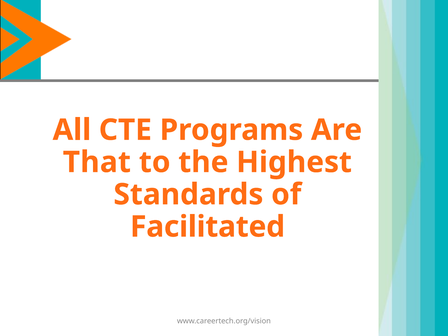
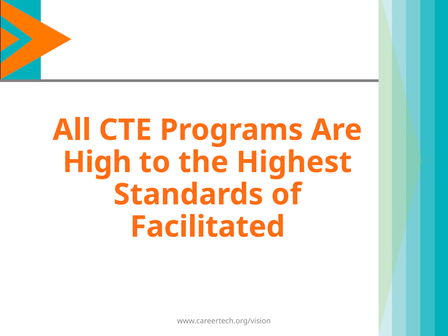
That: That -> High
